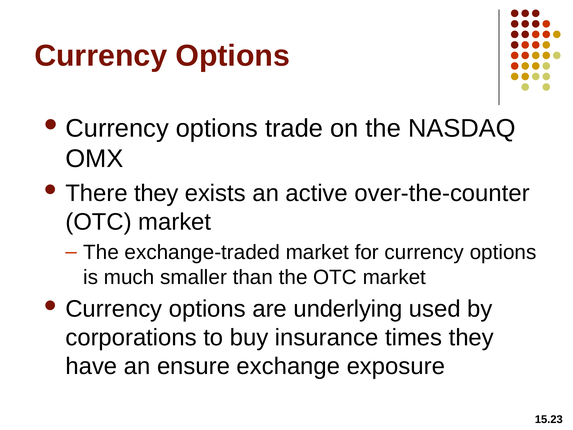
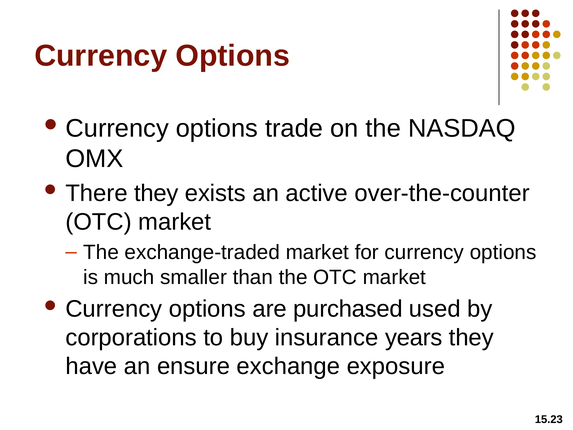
underlying: underlying -> purchased
times: times -> years
